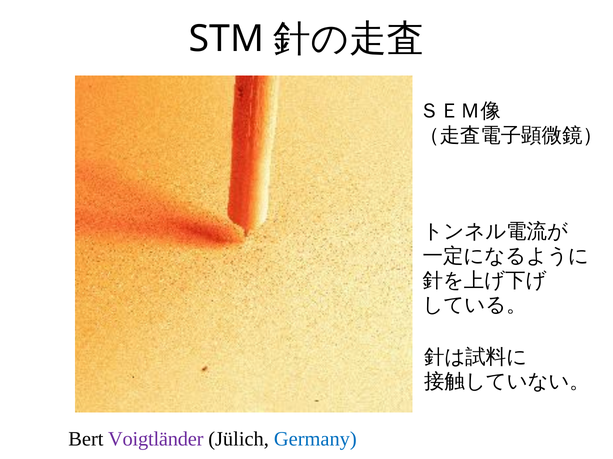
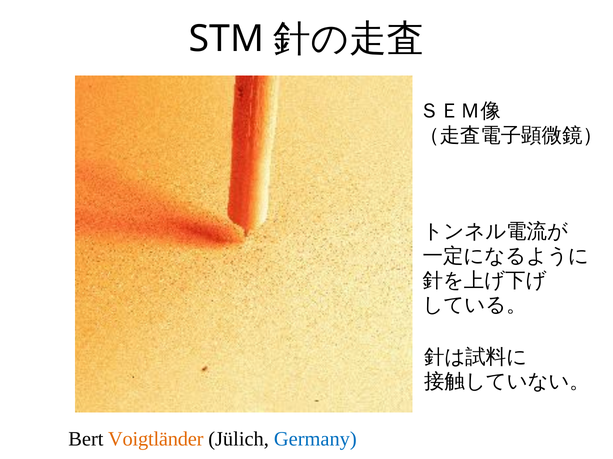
Voigtländer colour: purple -> orange
